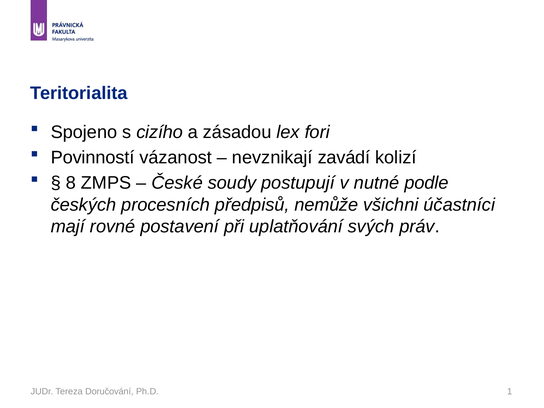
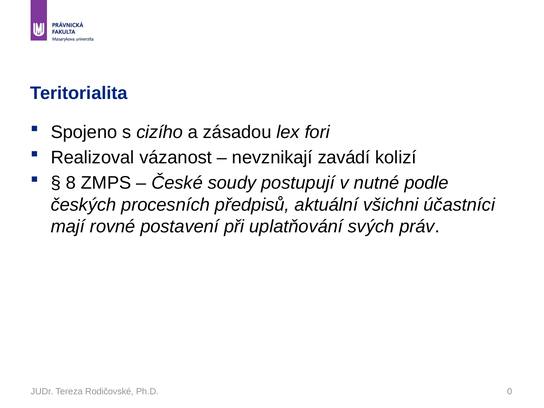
Povinností: Povinností -> Realizoval
nemůže: nemůže -> aktuální
Doručování: Doručování -> Rodičovské
1: 1 -> 0
